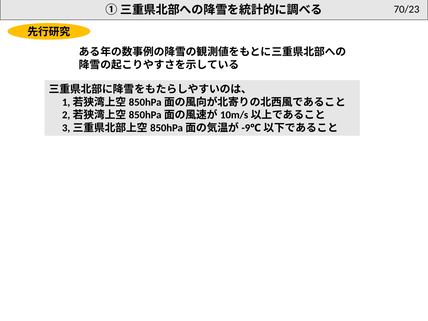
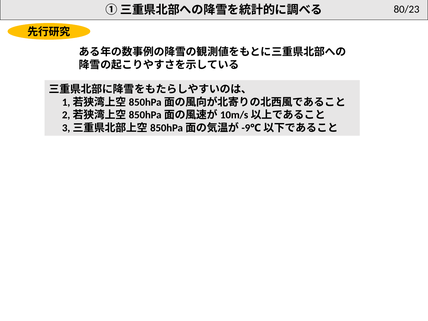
70/23: 70/23 -> 80/23
